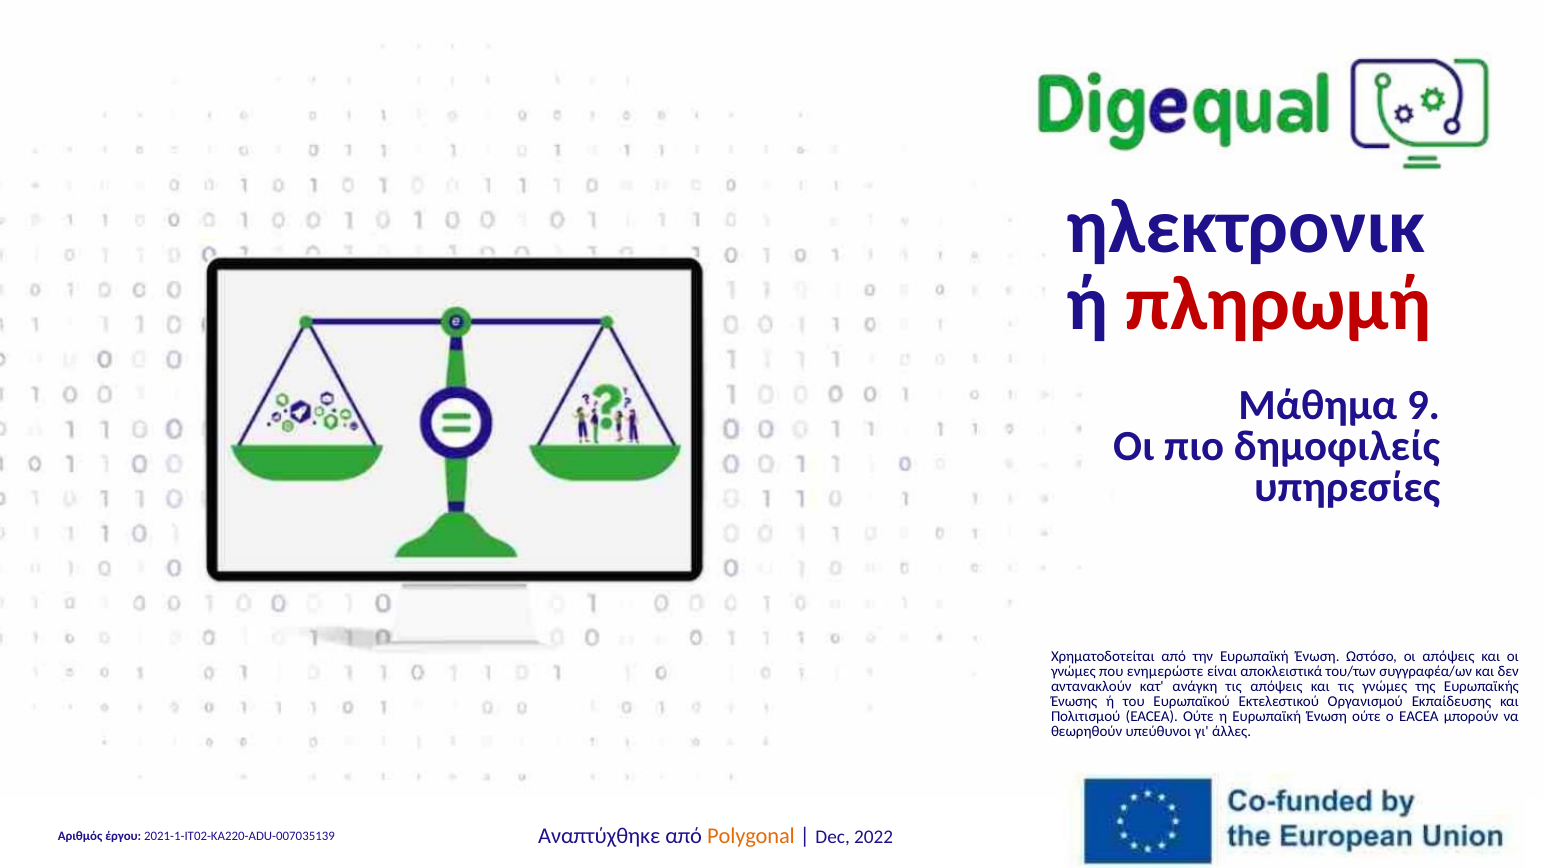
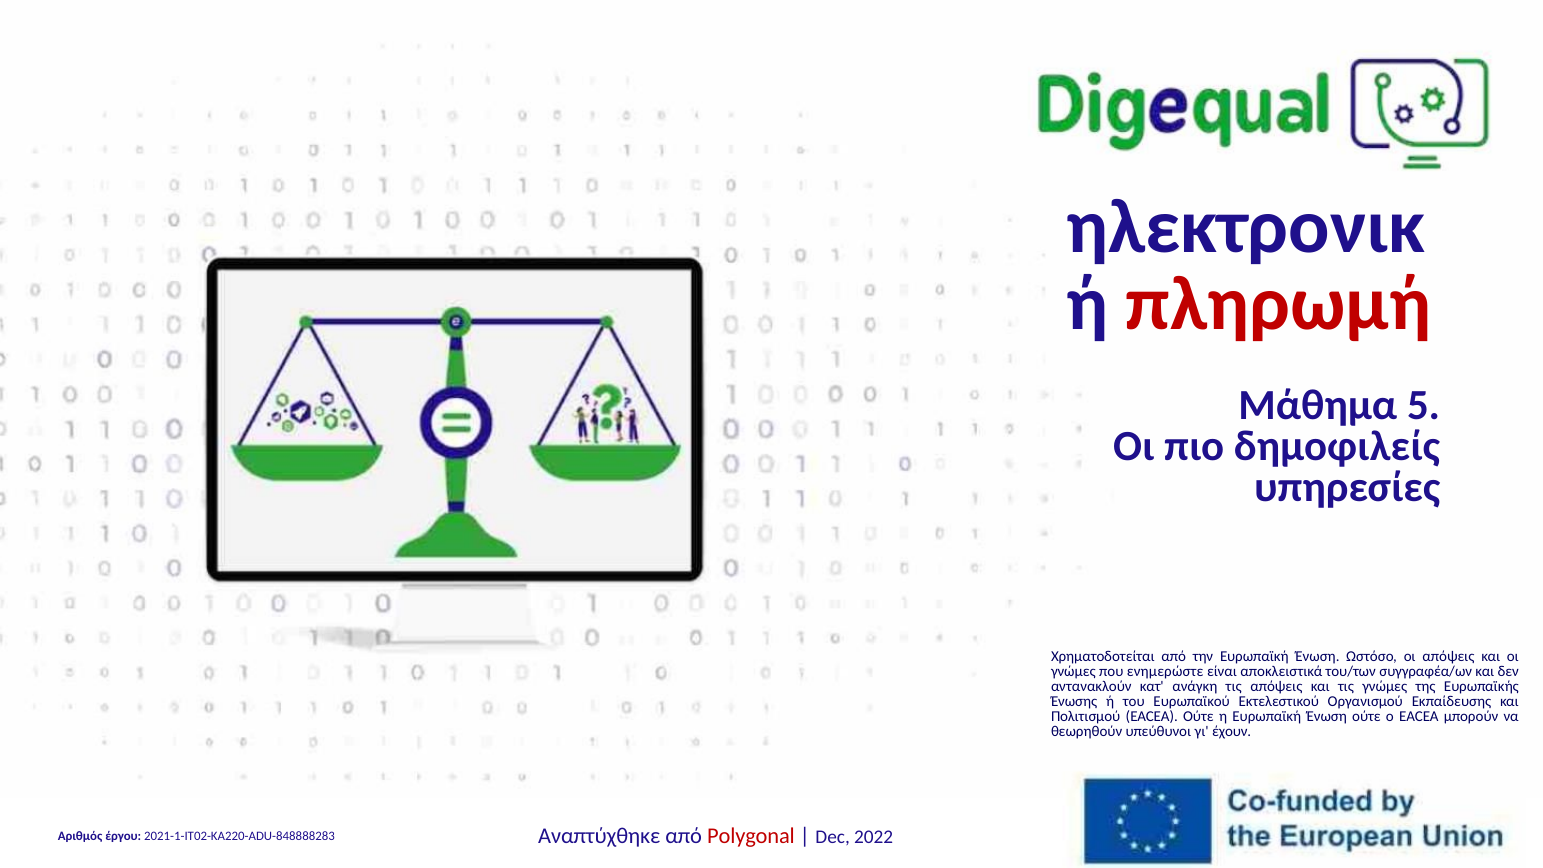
9: 9 -> 5
άλλες: άλλες -> έχουν
Polygonal colour: orange -> red
2021-1-IT02-KA220-ADU-007035139: 2021-1-IT02-KA220-ADU-007035139 -> 2021-1-IT02-KA220-ADU-848888283
